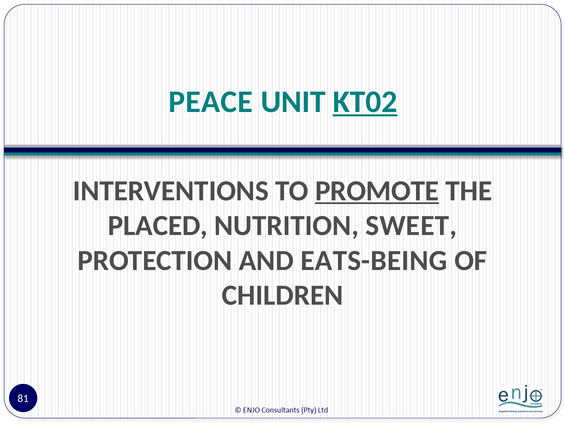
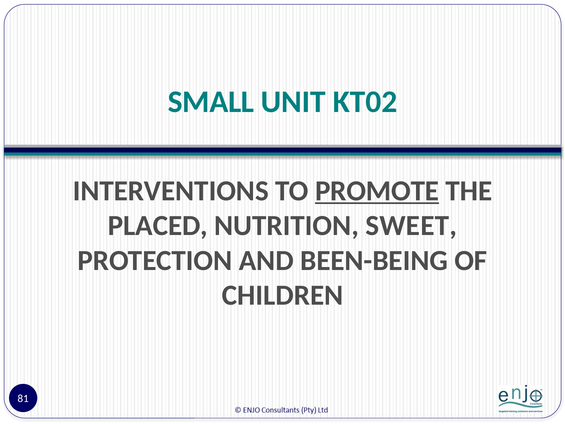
PEACE: PEACE -> SMALL
KT02 underline: present -> none
EATS-BEING: EATS-BEING -> BEEN-BEING
